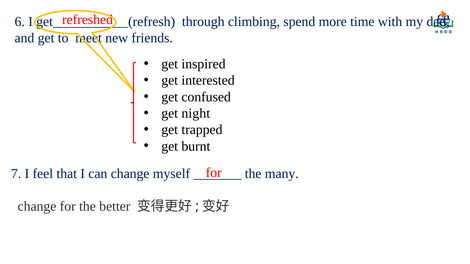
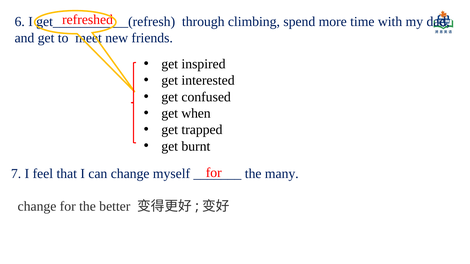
night: night -> when
